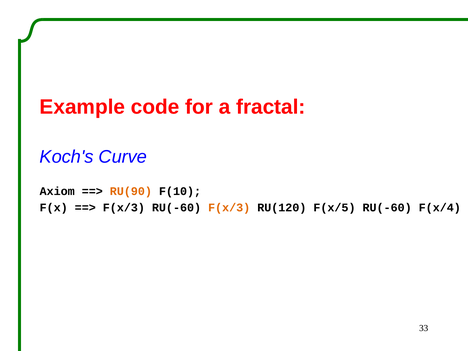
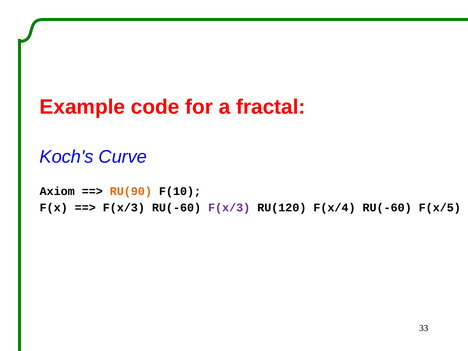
F(x/3 at (229, 208) colour: orange -> purple
F(x/5: F(x/5 -> F(x/4
F(x/4: F(x/4 -> F(x/5
